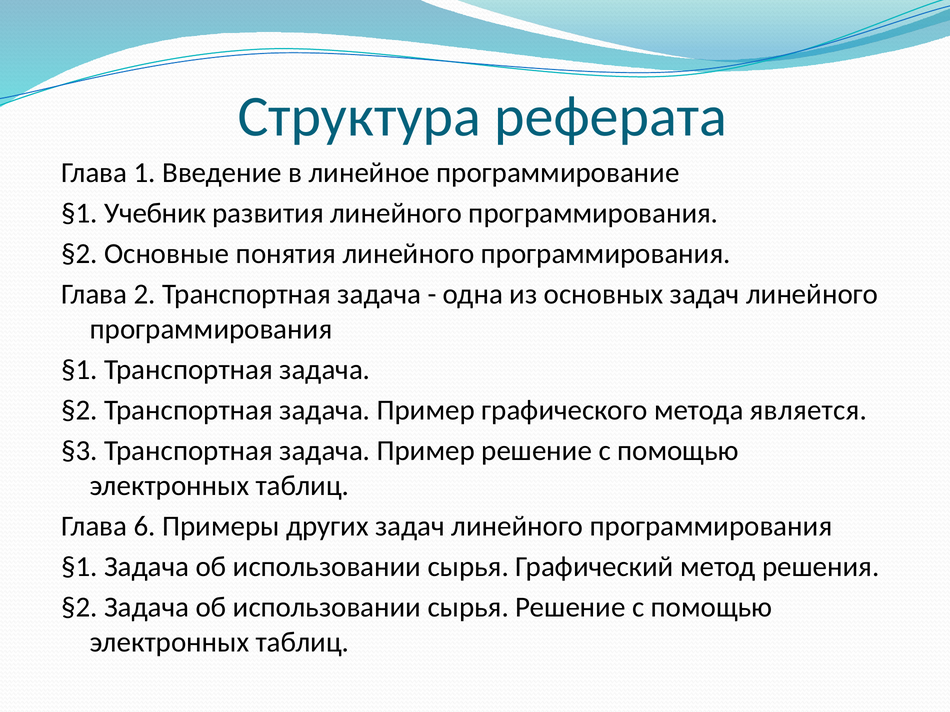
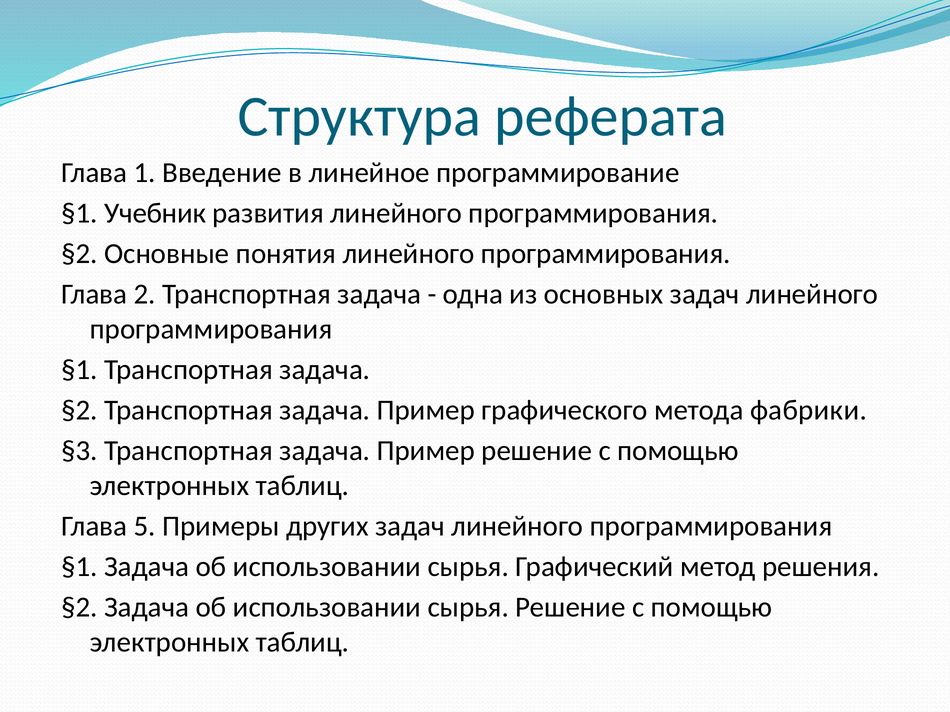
является: является -> фабрики
6: 6 -> 5
